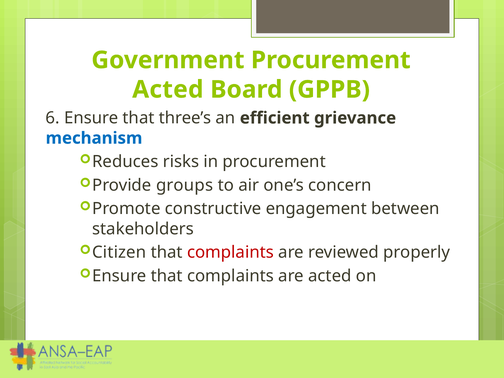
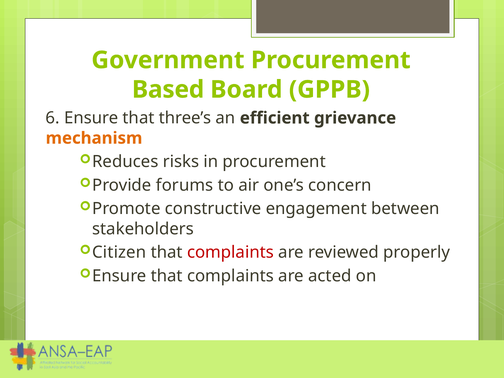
Acted at (168, 90): Acted -> Based
mechanism colour: blue -> orange
groups: groups -> forums
